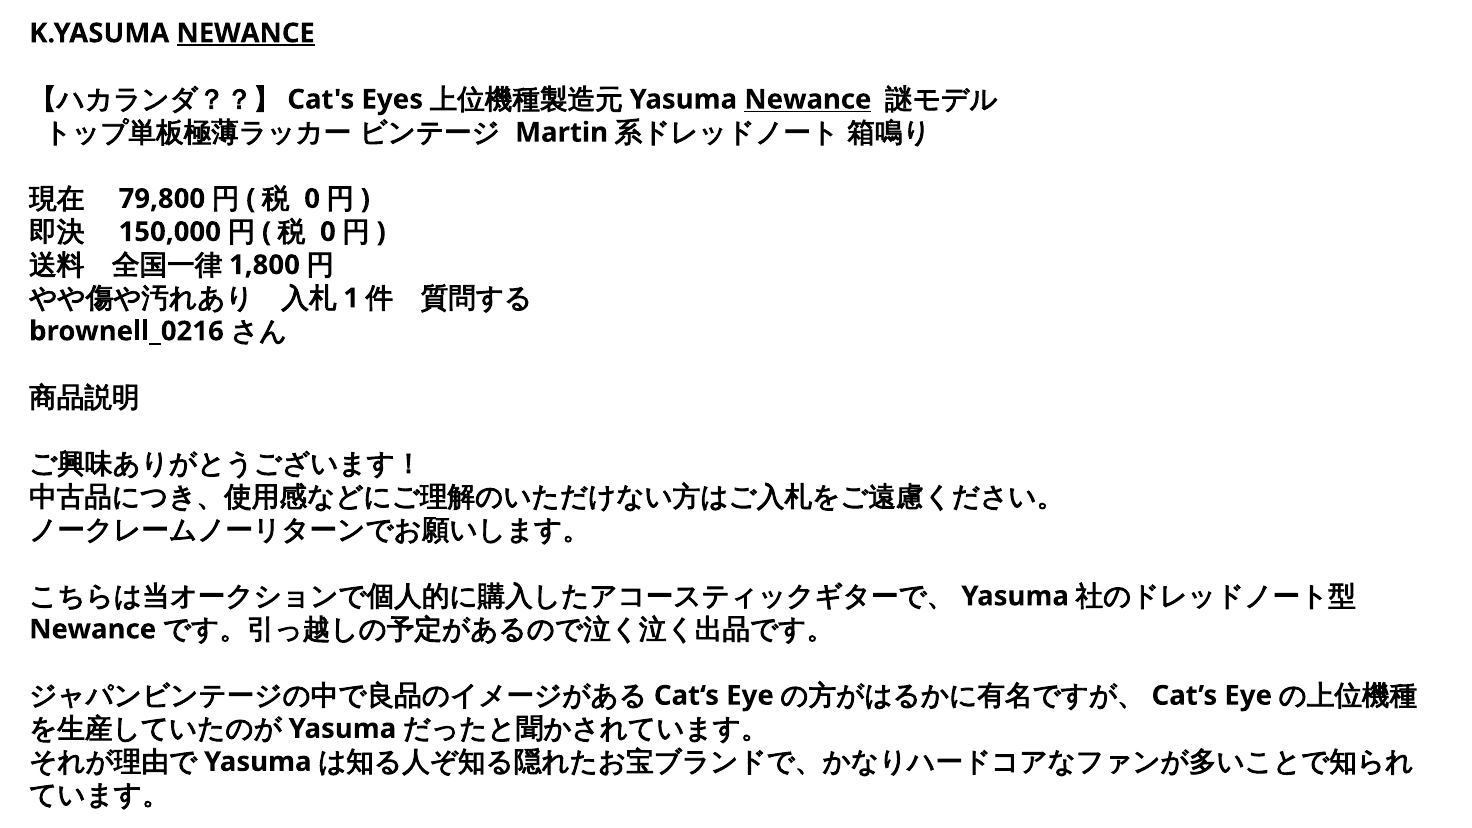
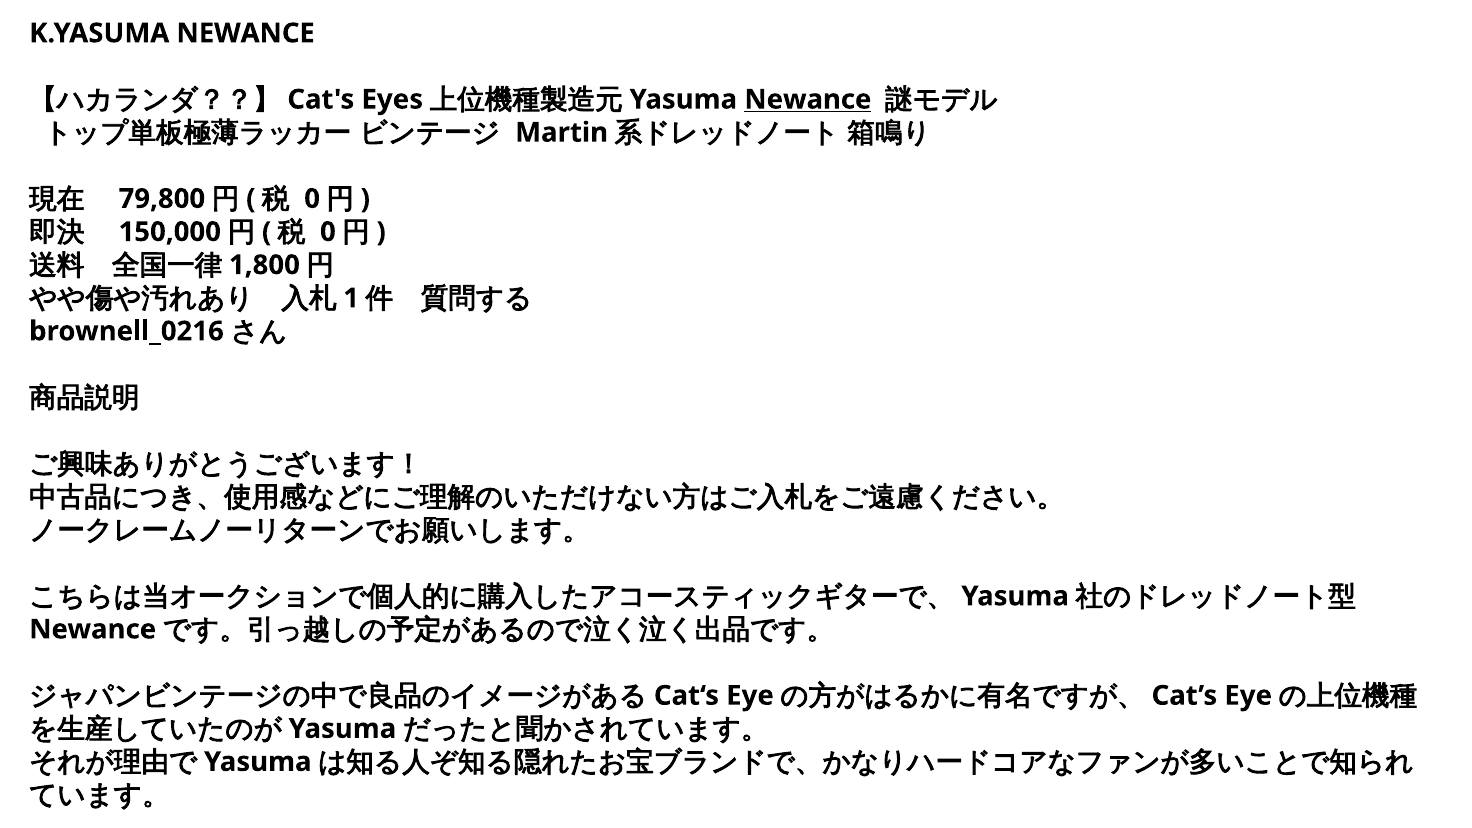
NEWANCE at (246, 33) underline: present -> none
